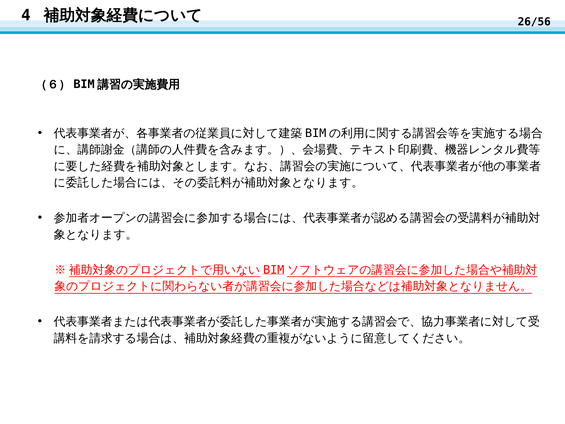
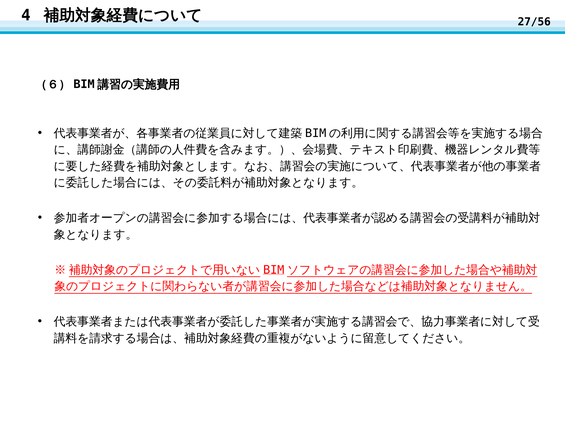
26/56: 26/56 -> 27/56
